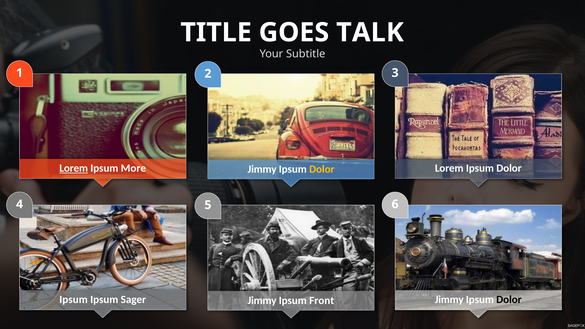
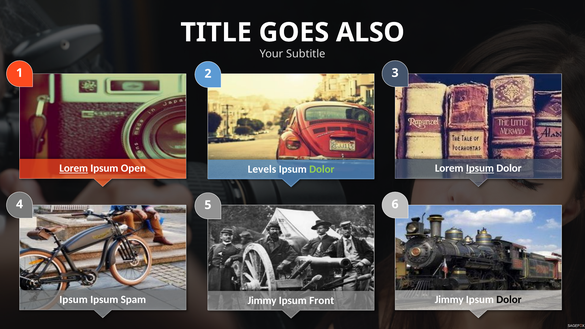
TALK: TALK -> ALSO
More: More -> Open
Ipsum at (480, 168) underline: none -> present
Jimmy at (262, 169): Jimmy -> Levels
Dolor at (322, 169) colour: yellow -> light green
Sager: Sager -> Spam
